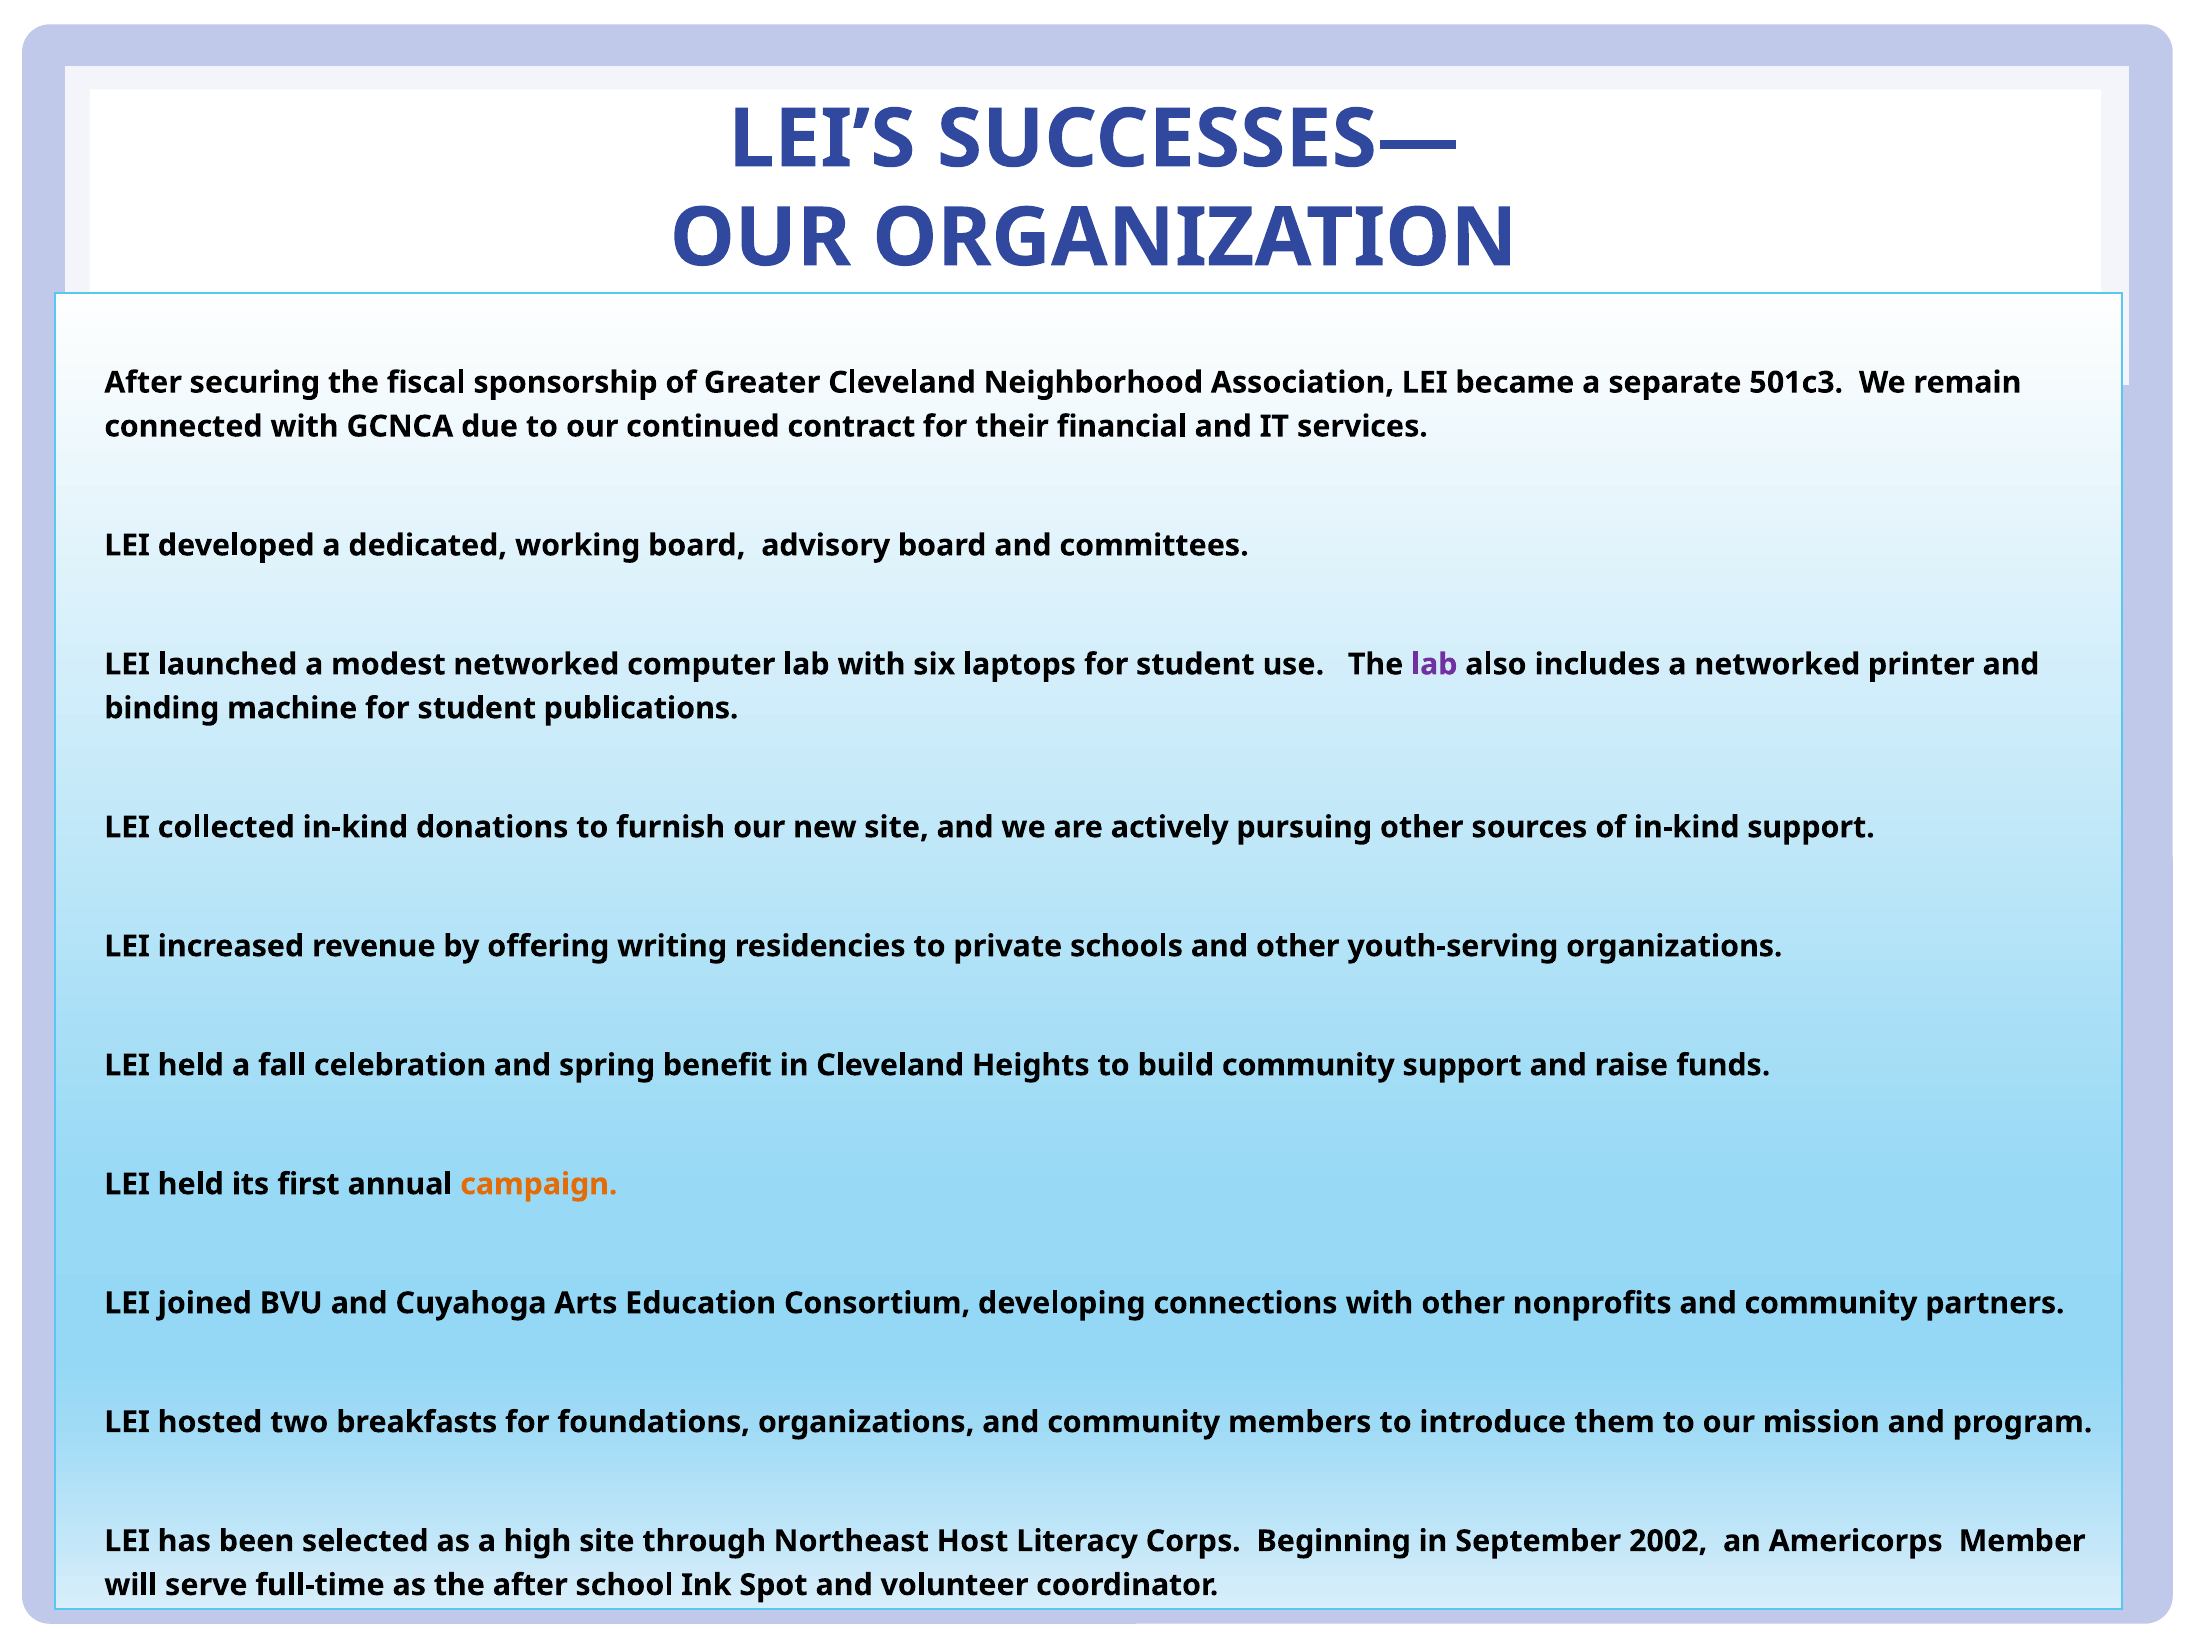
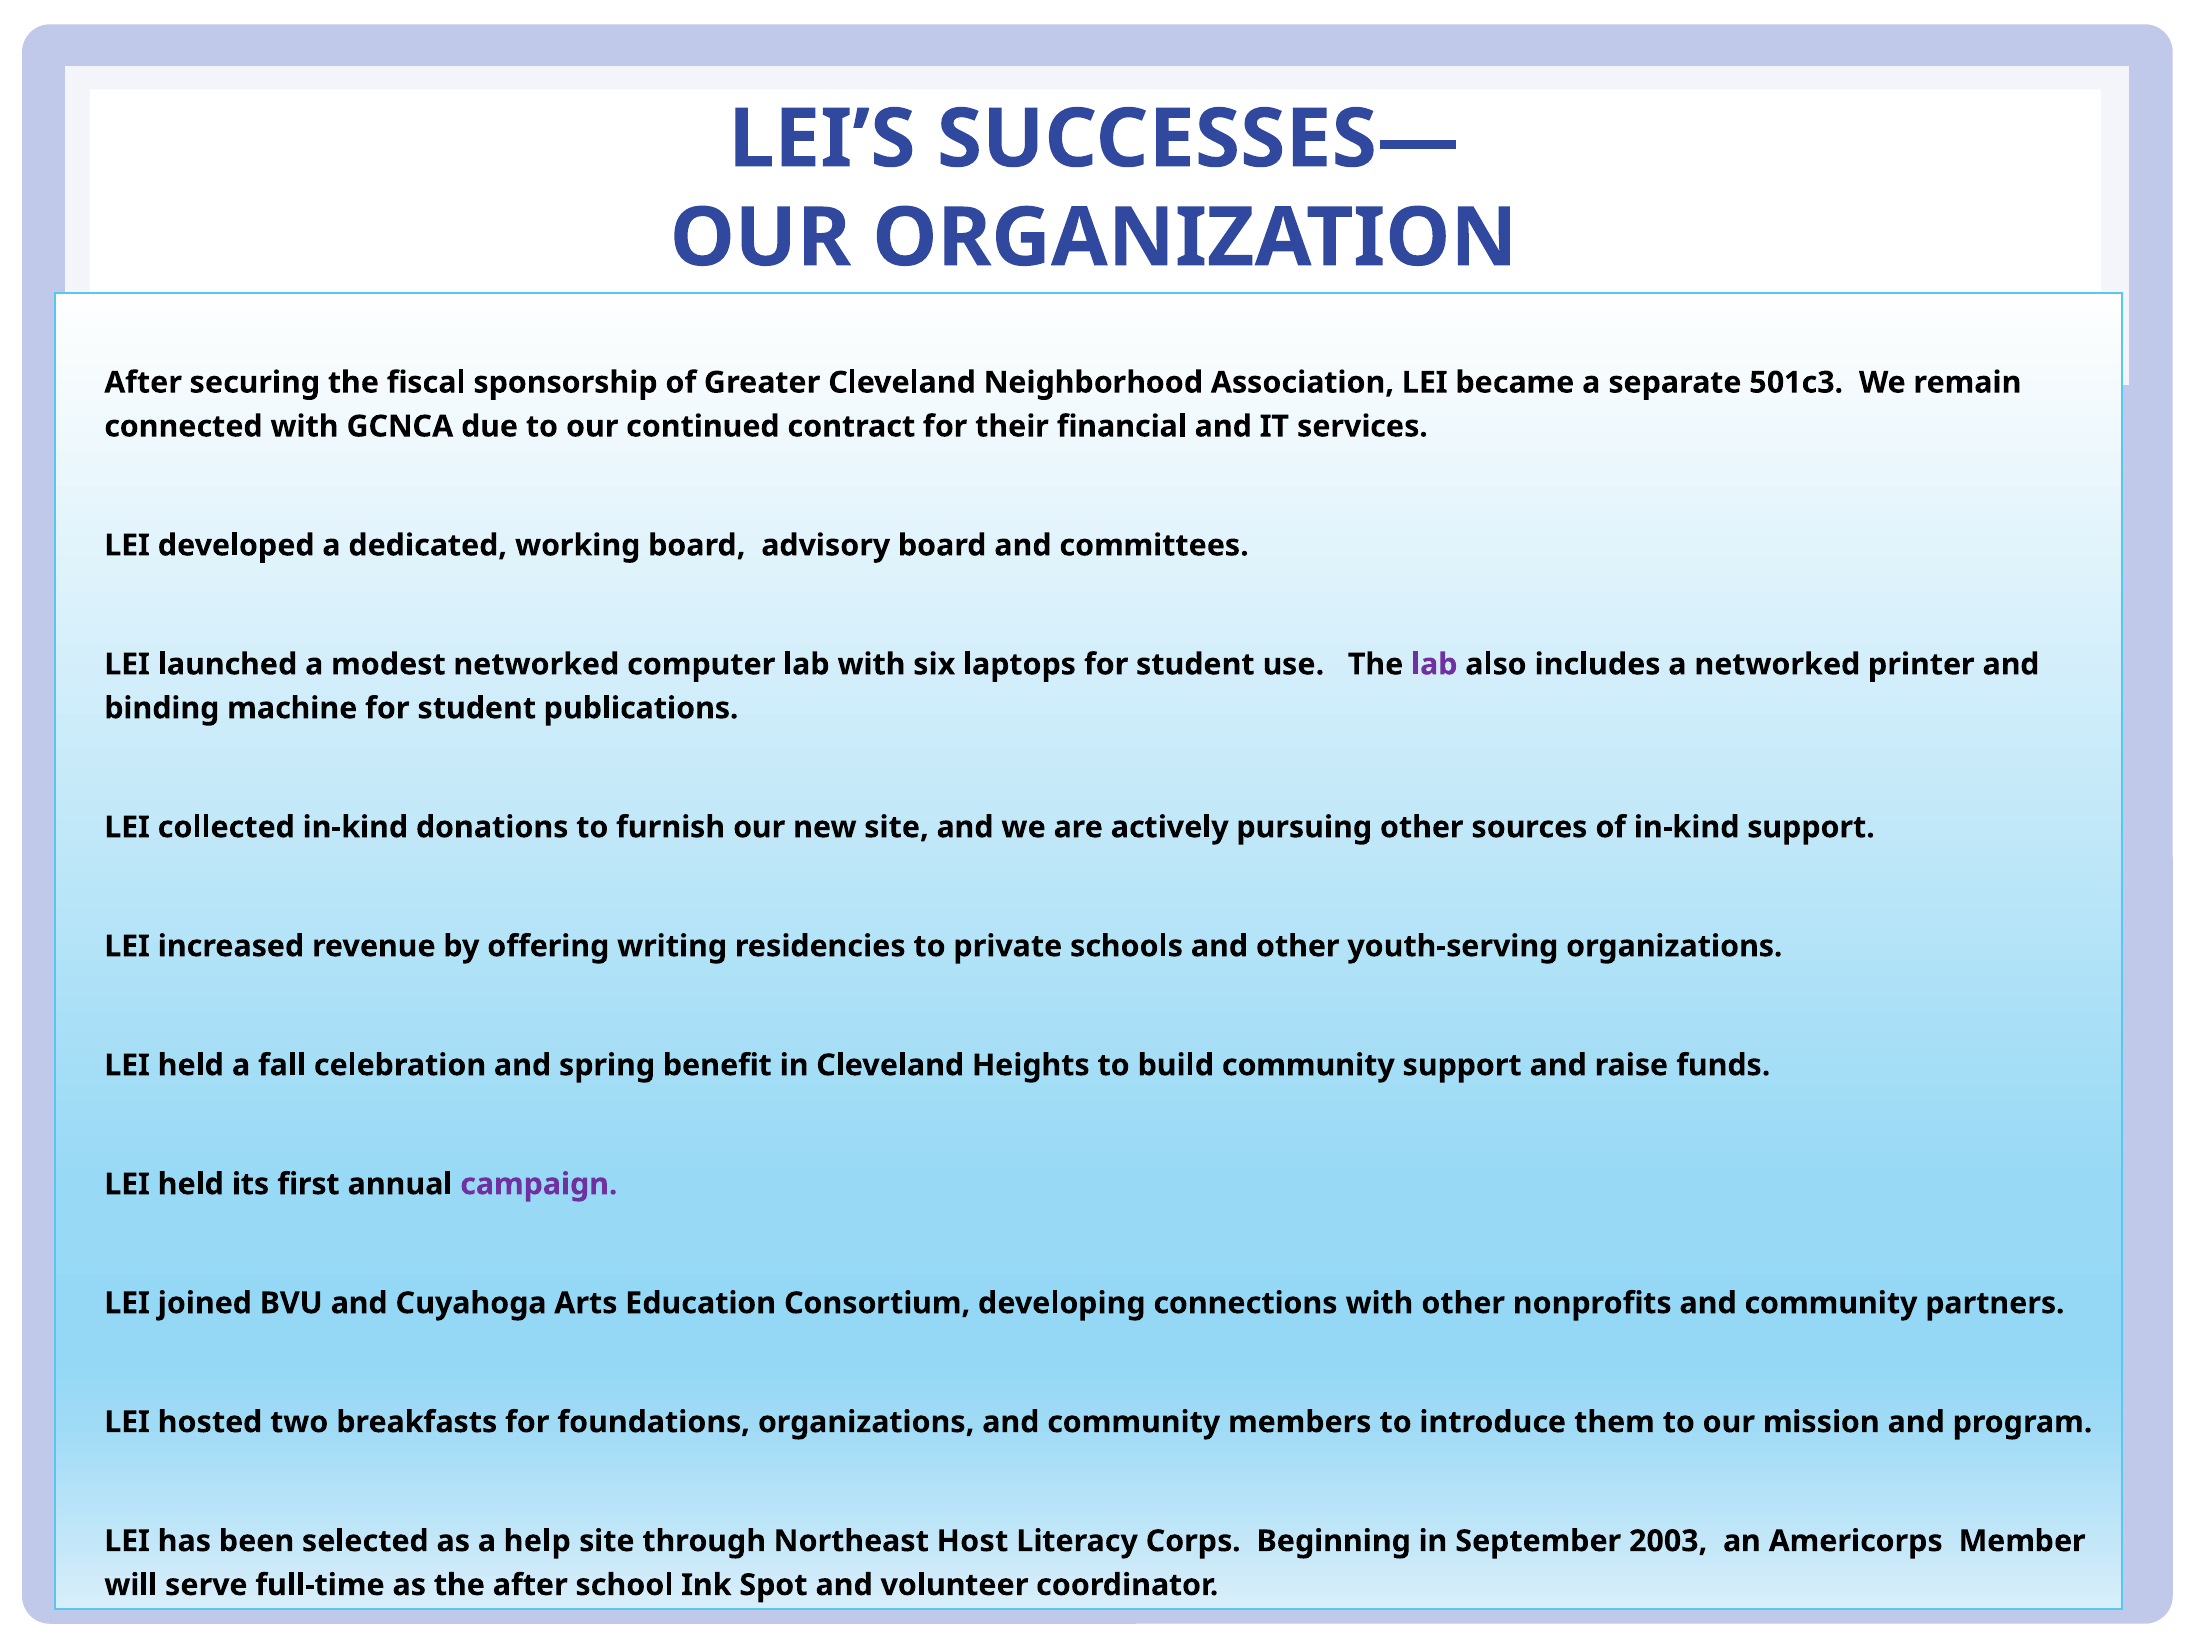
campaign colour: orange -> purple
high: high -> help
2002: 2002 -> 2003
